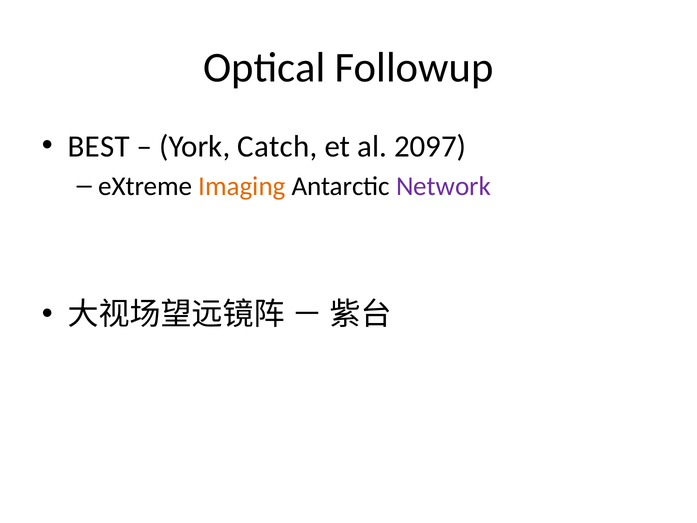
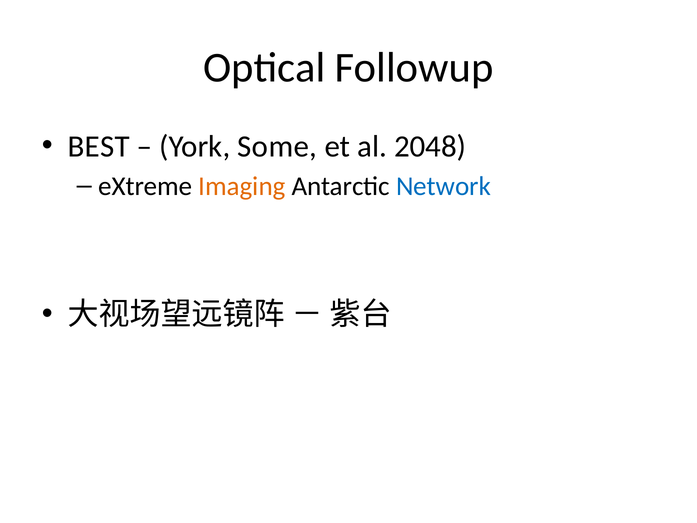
Catch: Catch -> Some
2097: 2097 -> 2048
Network colour: purple -> blue
